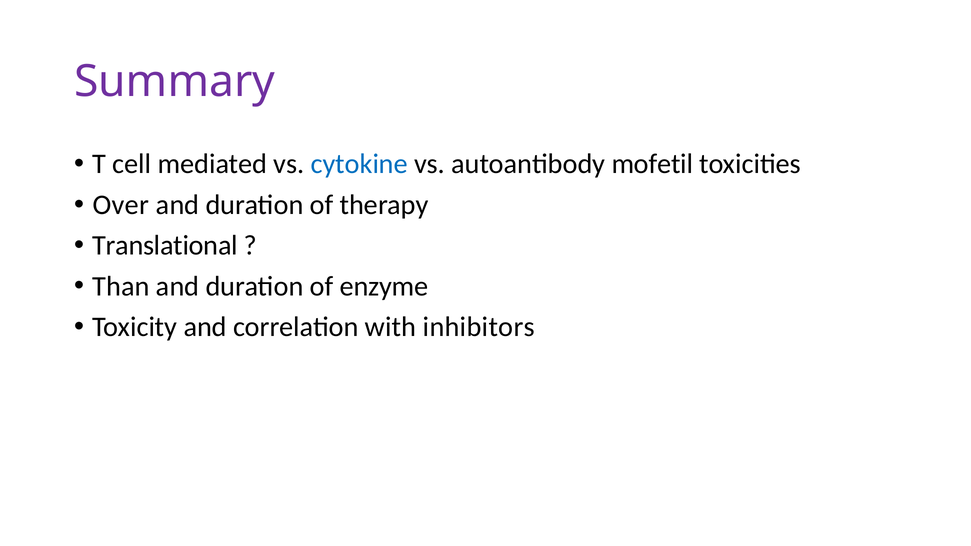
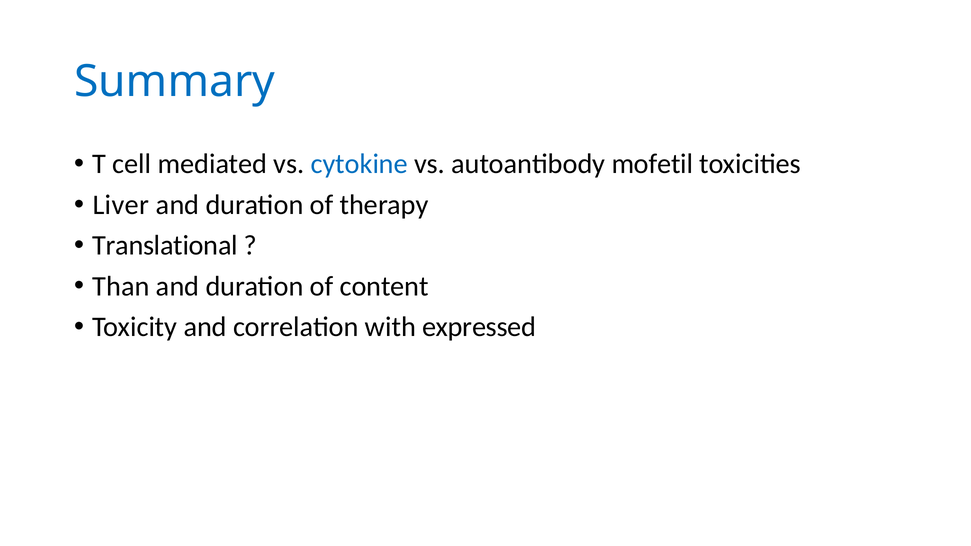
Summary colour: purple -> blue
Over: Over -> Liver
enzyme: enzyme -> content
inhibitors: inhibitors -> expressed
